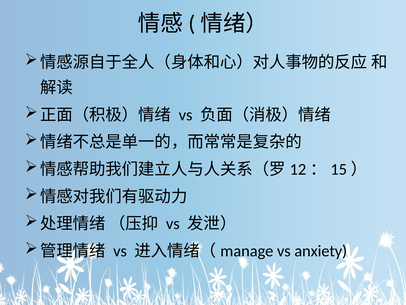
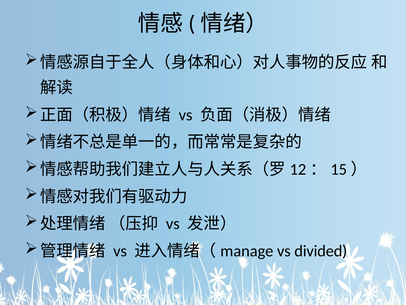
anxiety: anxiety -> divided
